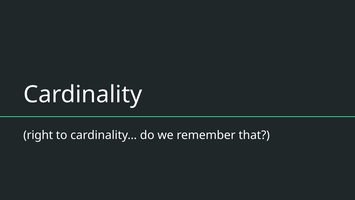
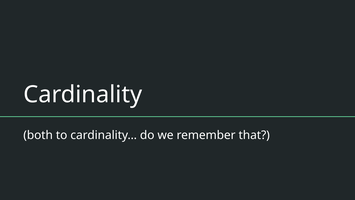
right: right -> both
